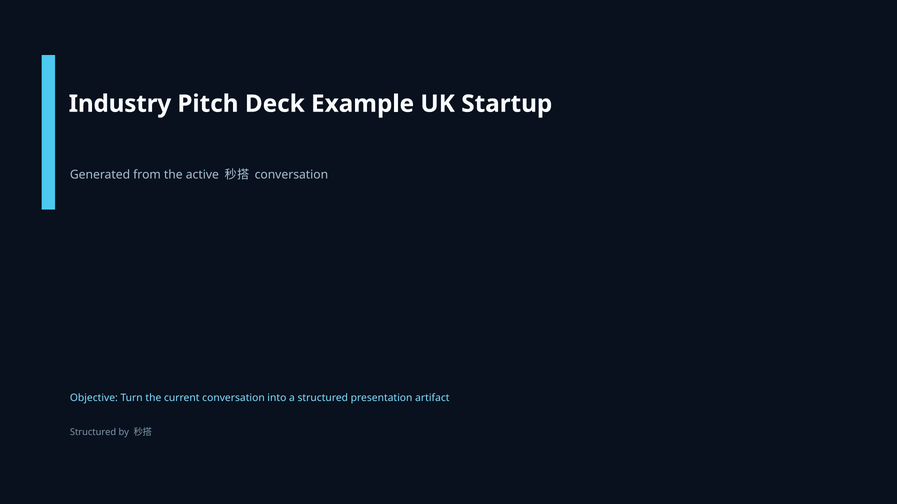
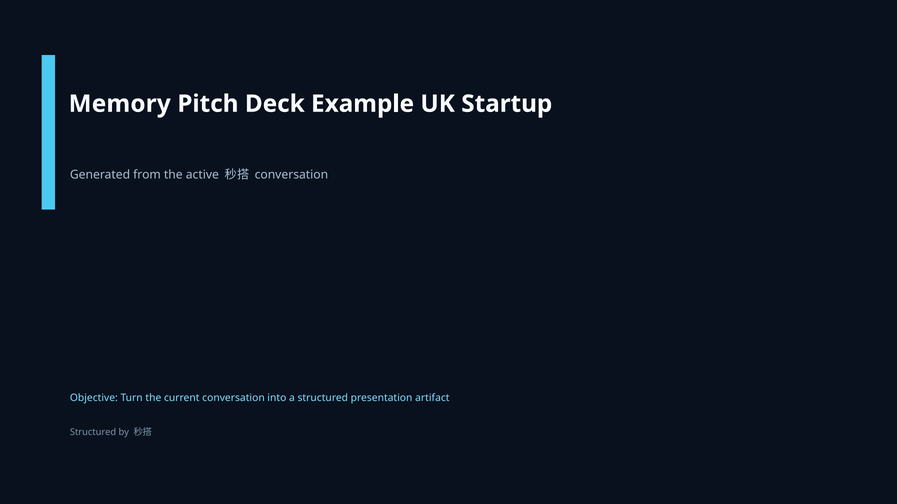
Industry: Industry -> Memory
